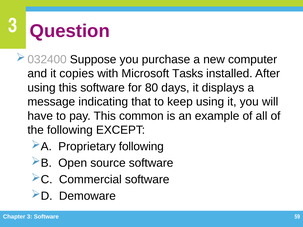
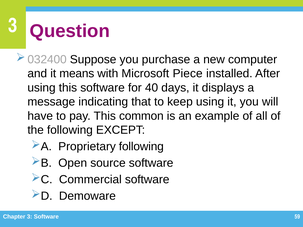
copies: copies -> means
Tasks: Tasks -> Piece
80: 80 -> 40
